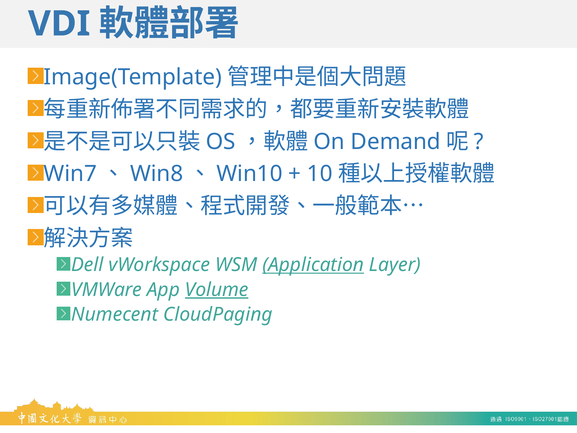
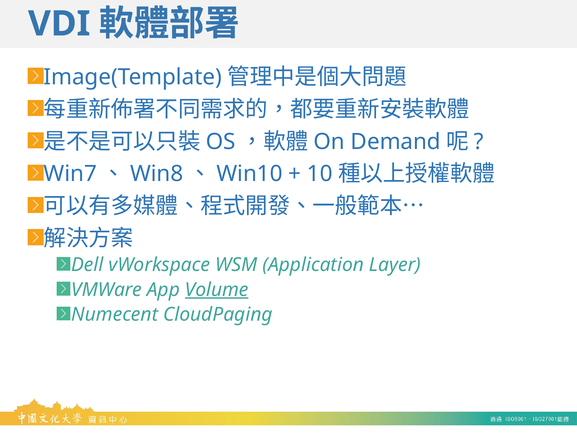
Application underline: present -> none
